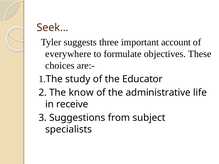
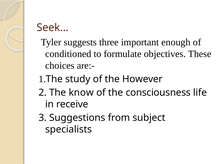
account: account -> enough
everywhere: everywhere -> conditioned
Educator: Educator -> However
administrative: administrative -> consciousness
